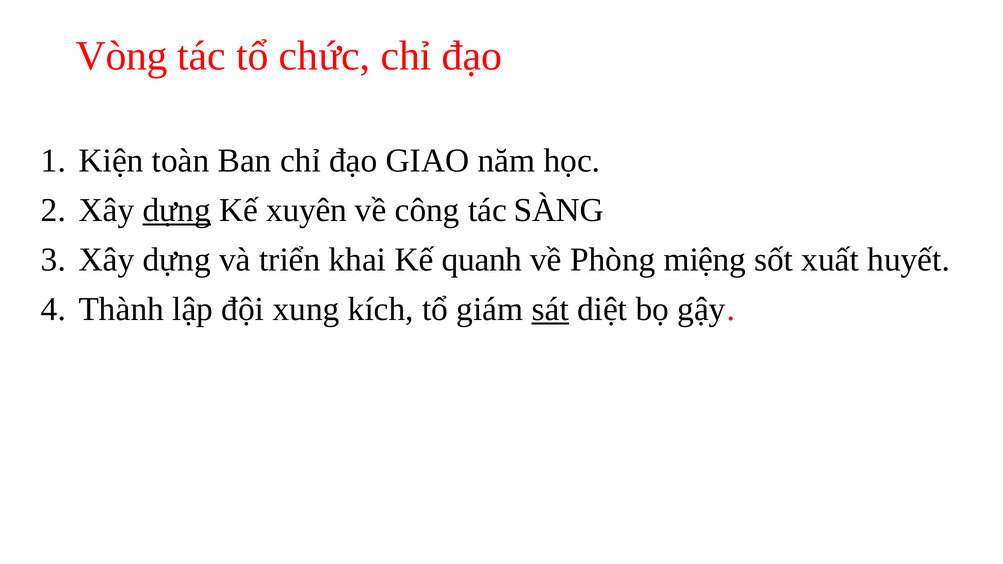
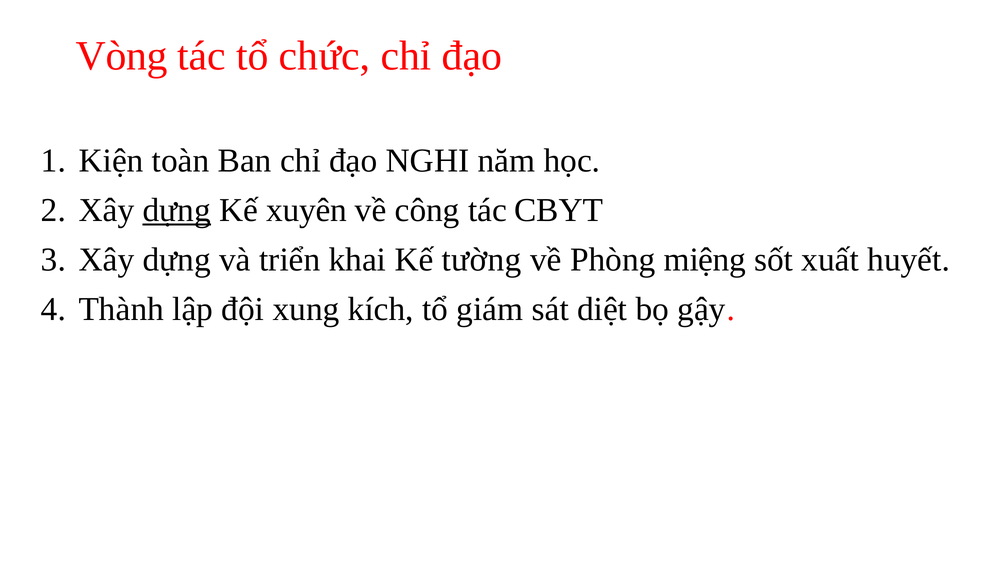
GIAO: GIAO -> NGHI
SÀNG: SÀNG -> CBYT
quanh: quanh -> tường
sát underline: present -> none
